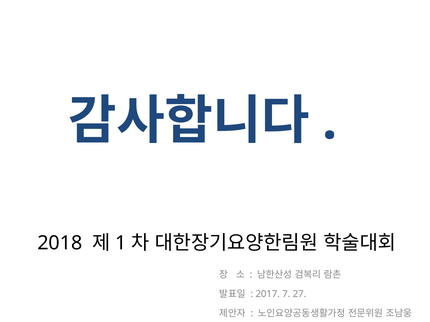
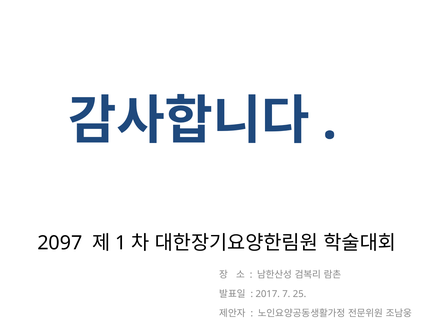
2018: 2018 -> 2097
27: 27 -> 25
